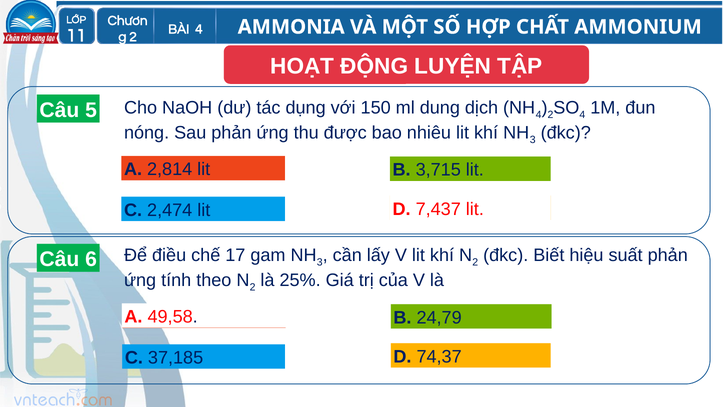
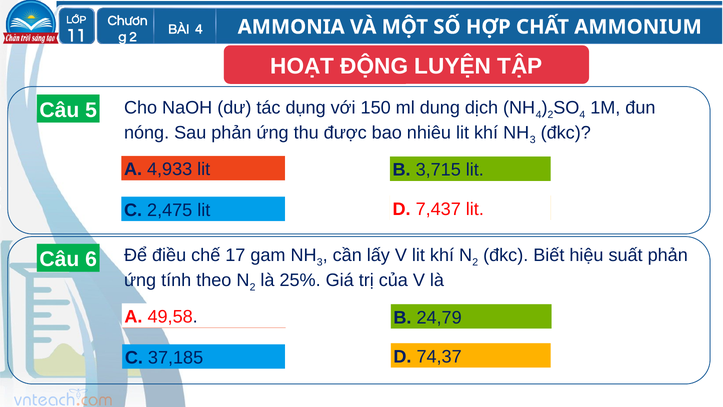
2,814: 2,814 -> 4,933
2,474: 2,474 -> 2,475
